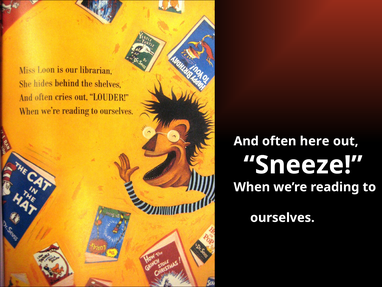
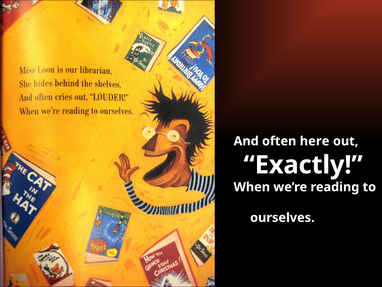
Sneeze: Sneeze -> Exactly
